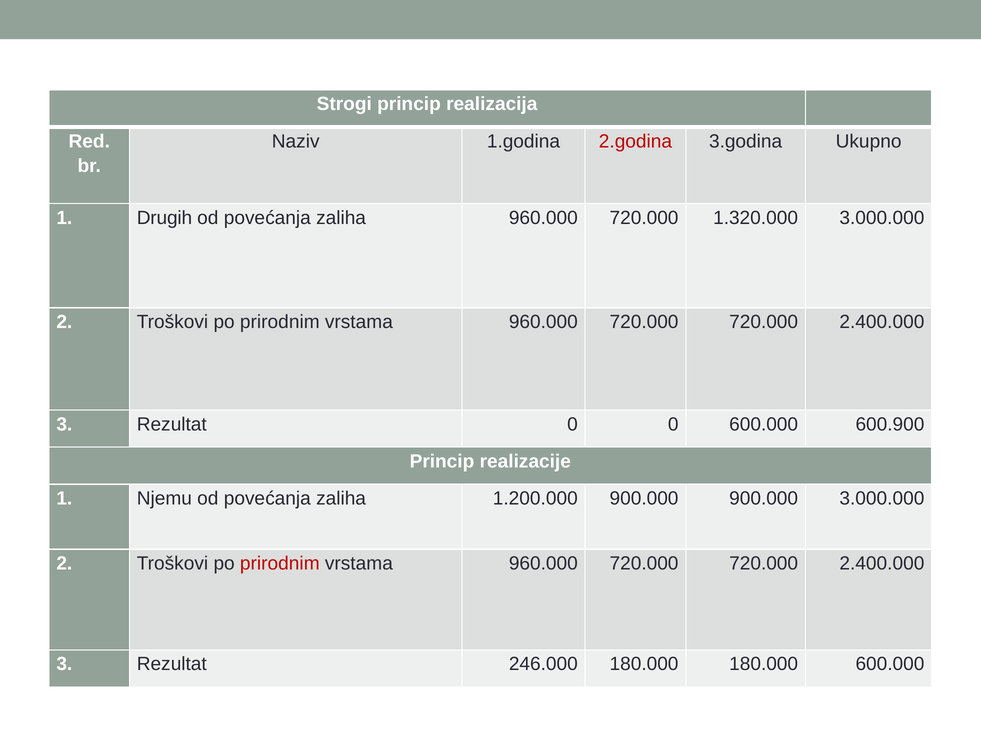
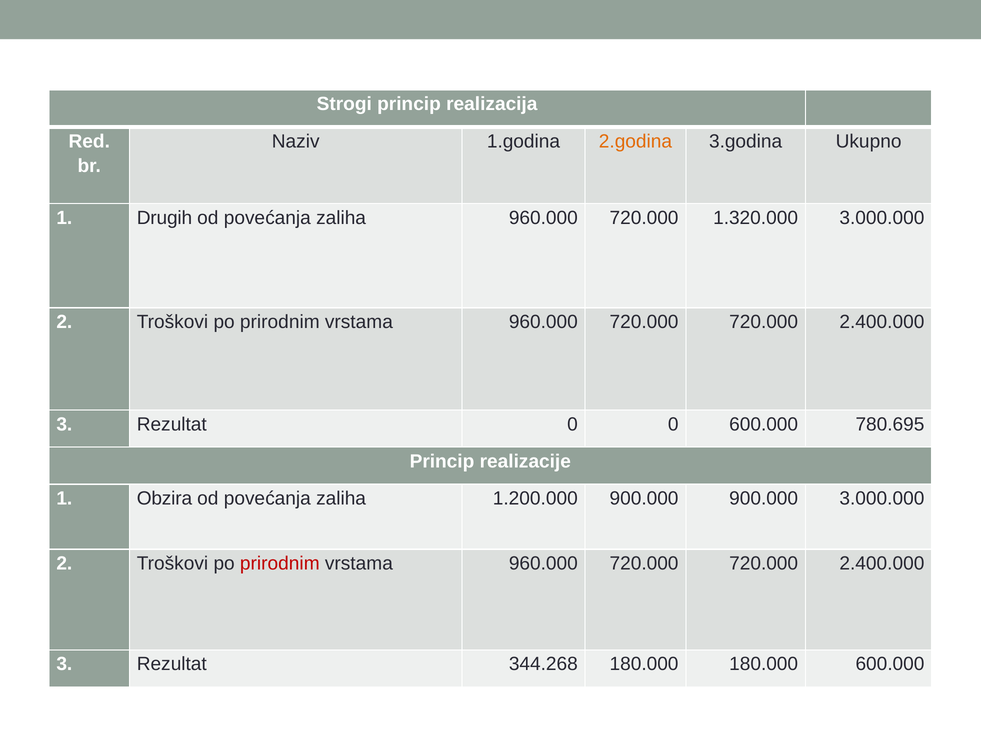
2.godina colour: red -> orange
600.900: 600.900 -> 780.695
Njemu: Njemu -> Obzira
246.000: 246.000 -> 344.268
